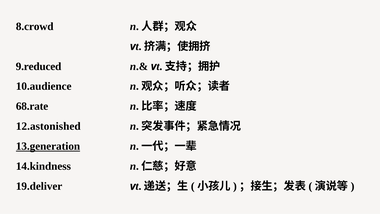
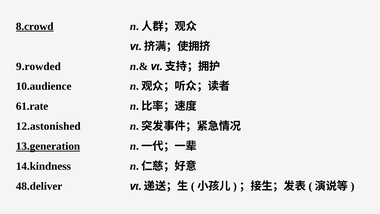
8.crowd underline: none -> present
9.reduced: 9.reduced -> 9.rowded
68.rate: 68.rate -> 61.rate
19.deliver: 19.deliver -> 48.deliver
